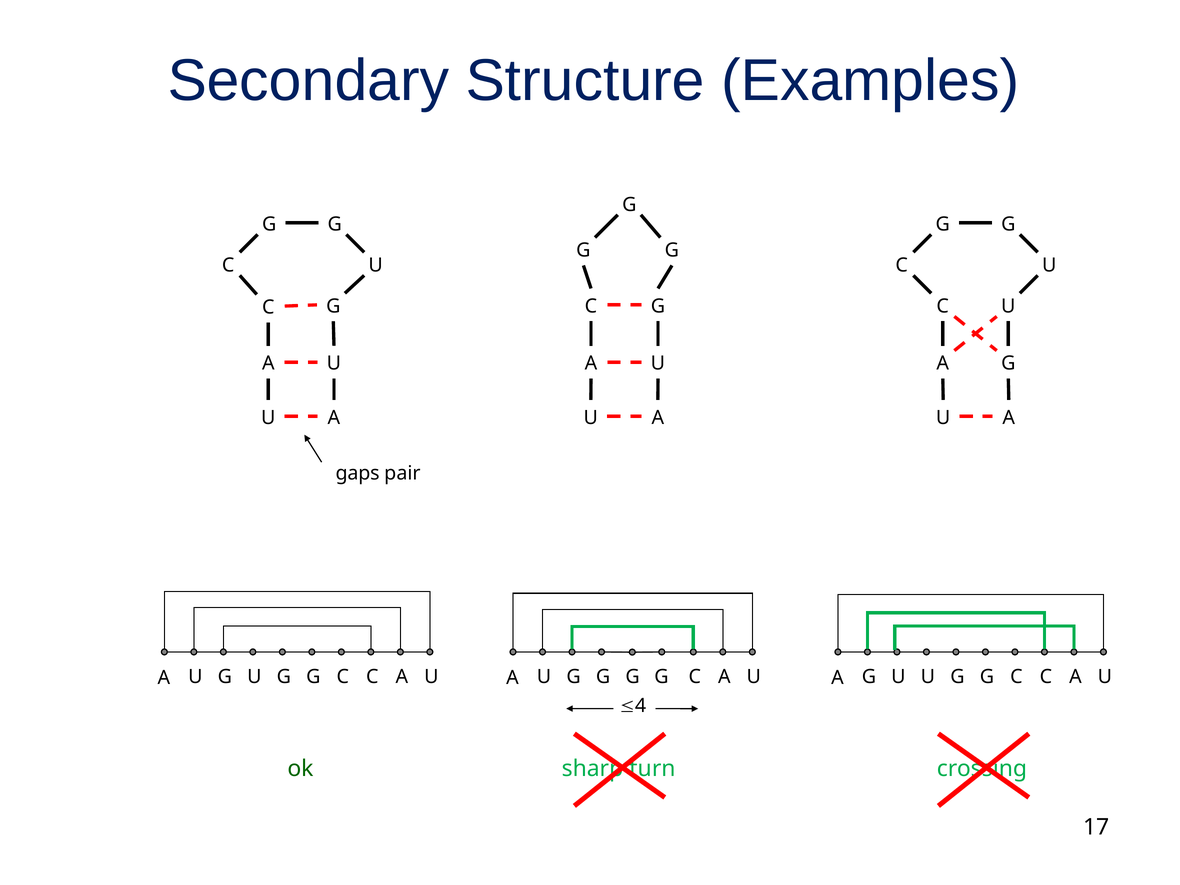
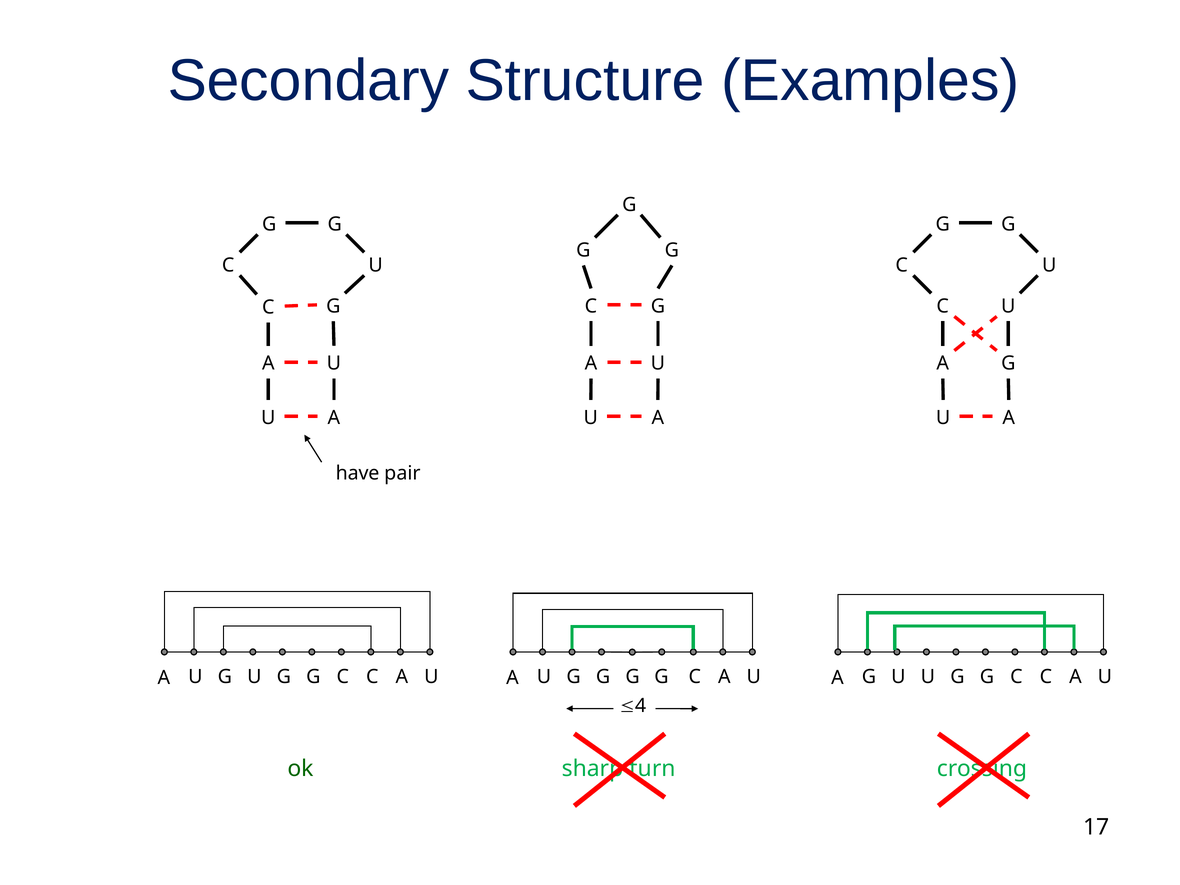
gaps: gaps -> have
